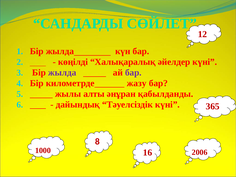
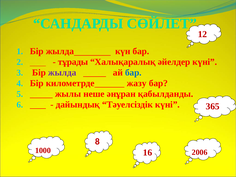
көңілді: көңілді -> тұрады
бар at (133, 73) colour: purple -> blue
алты: алты -> неше
